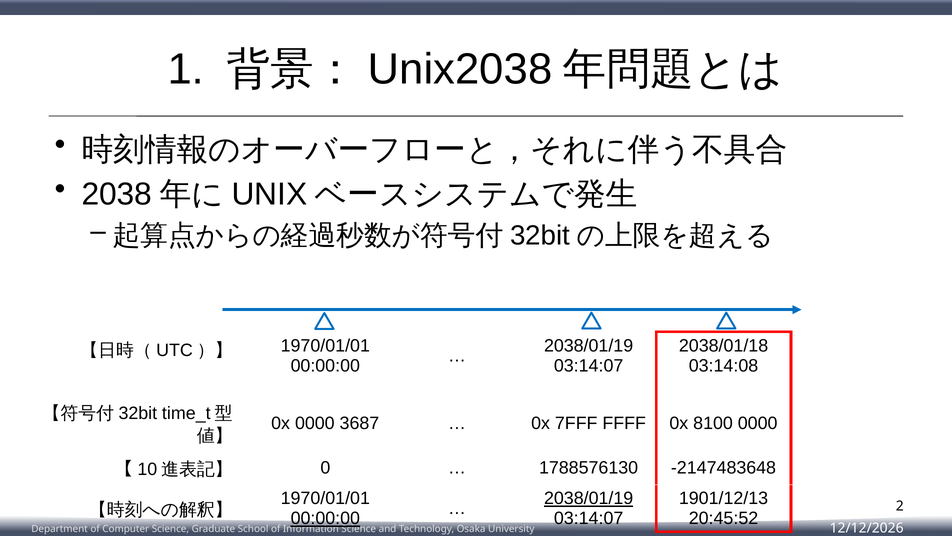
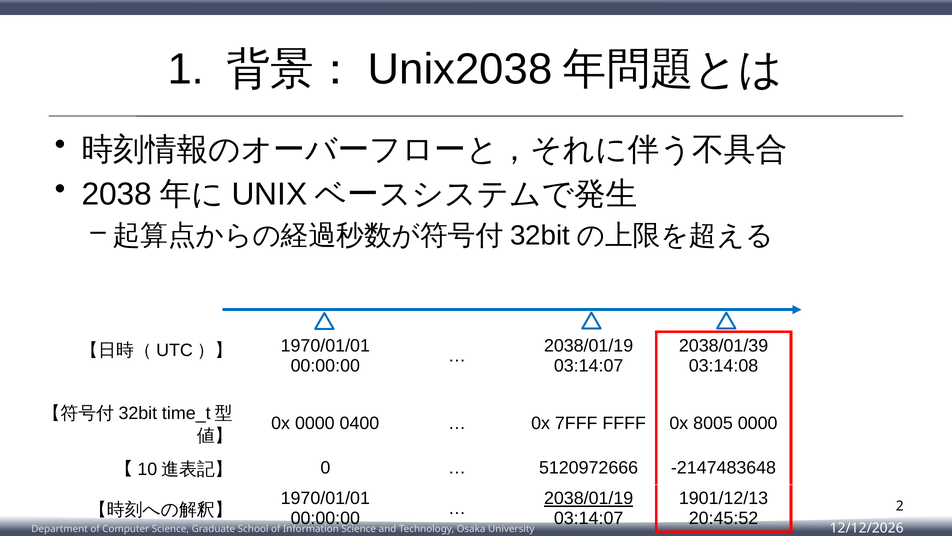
2038/01/18: 2038/01/18 -> 2038/01/39
3687: 3687 -> 0400
8100: 8100 -> 8005
1788576130: 1788576130 -> 5120972666
00:00:00 at (325, 518) underline: present -> none
